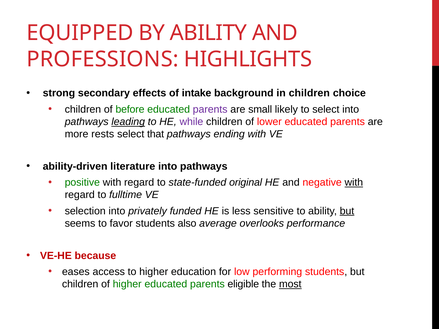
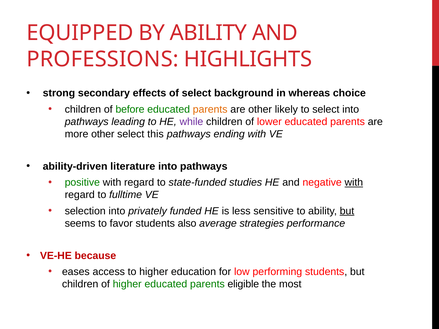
of intake: intake -> select
in children: children -> whereas
parents at (210, 109) colour: purple -> orange
are small: small -> other
leading underline: present -> none
more rests: rests -> other
that: that -> this
original: original -> studies
overlooks: overlooks -> strategies
most underline: present -> none
